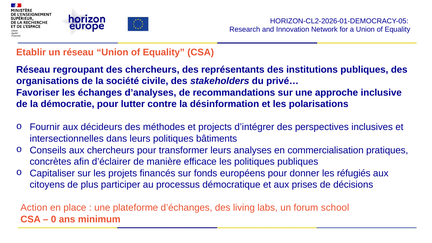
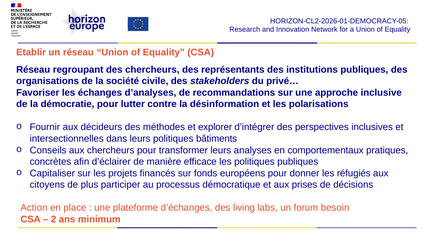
projects: projects -> explorer
commercialisation: commercialisation -> comportementaux
school: school -> besoin
0: 0 -> 2
